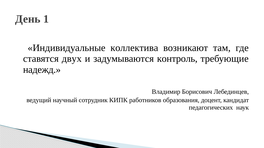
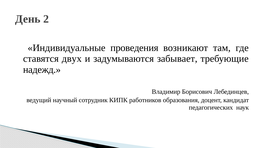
1: 1 -> 2
коллектива: коллектива -> проведения
контроль: контроль -> забывает
